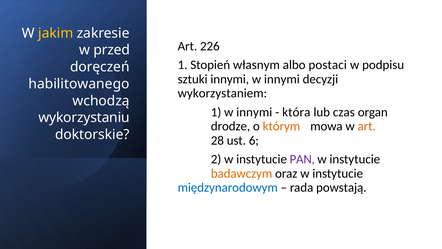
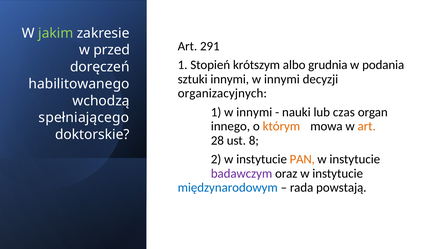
jakim colour: yellow -> light green
226: 226 -> 291
własnym: własnym -> krótszym
postaci: postaci -> grudnia
podpisu: podpisu -> podania
wykorzystaniem: wykorzystaniem -> organizacyjnych
która: która -> nauki
wykorzystaniu: wykorzystaniu -> spełniającego
drodze: drodze -> innego
6: 6 -> 8
PAN colour: purple -> orange
badawczym colour: orange -> purple
